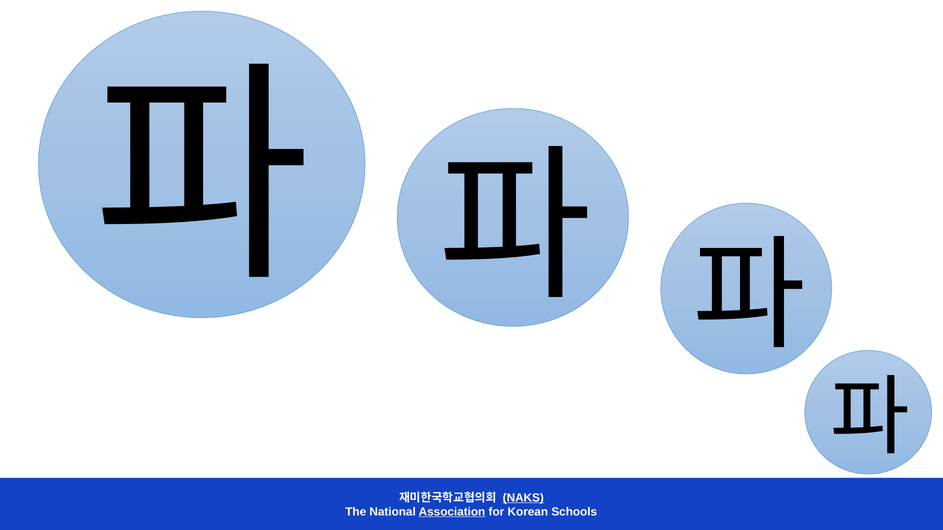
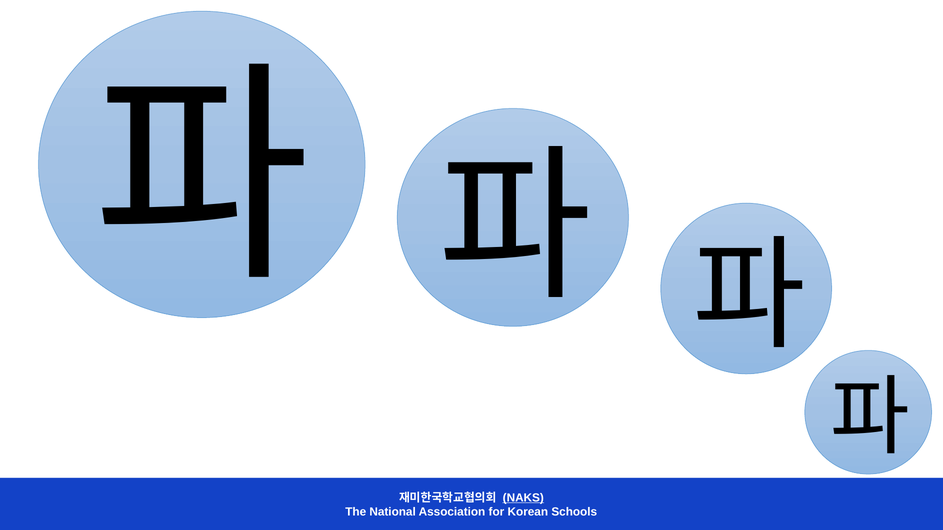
Association underline: present -> none
